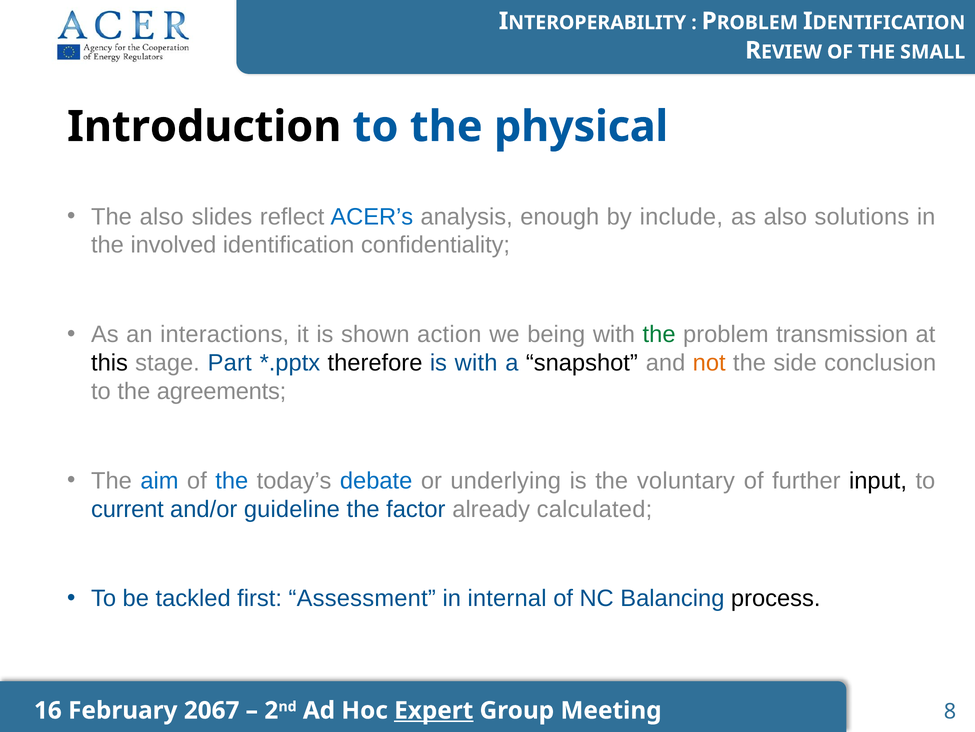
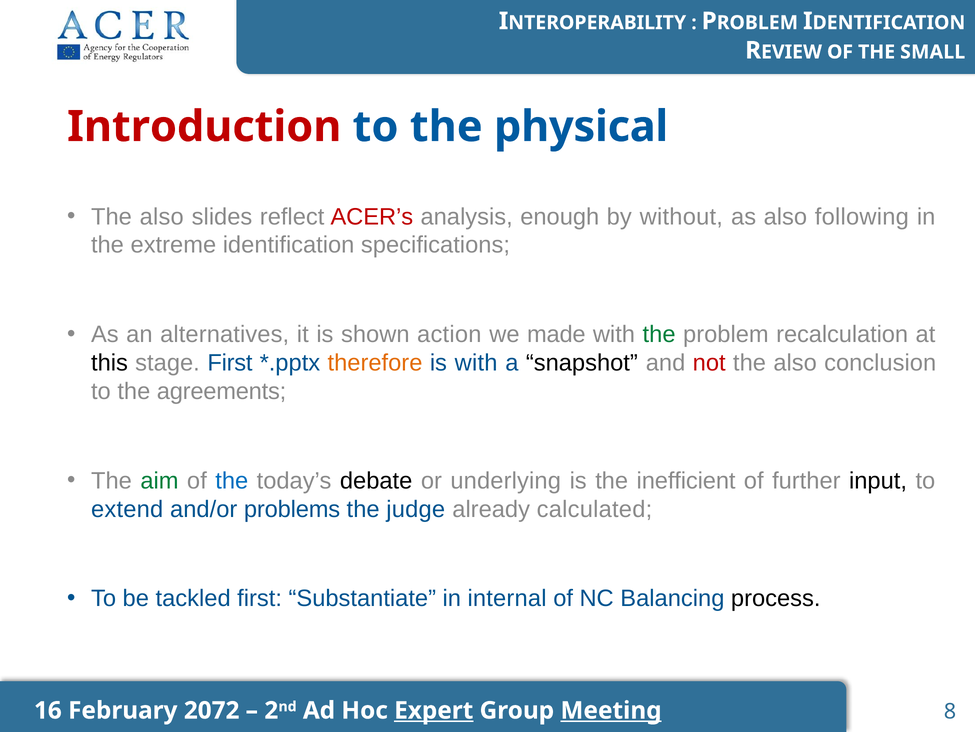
Introduction colour: black -> red
ACER’s colour: blue -> red
include: include -> without
solutions: solutions -> following
involved: involved -> extreme
confidentiality: confidentiality -> specifications
interactions: interactions -> alternatives
being: being -> made
transmission: transmission -> recalculation
stage Part: Part -> First
therefore colour: black -> orange
not colour: orange -> red
side at (795, 363): side -> also
aim colour: blue -> green
debate colour: blue -> black
voluntary: voluntary -> inefficient
current: current -> extend
guideline: guideline -> problems
factor: factor -> judge
Assessment: Assessment -> Substantiate
2067: 2067 -> 2072
Meeting underline: none -> present
